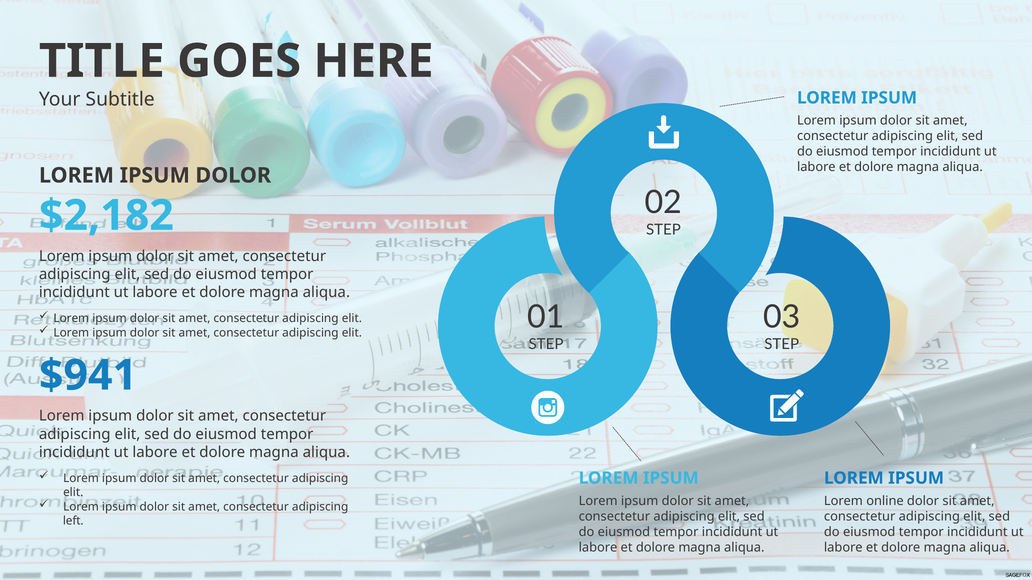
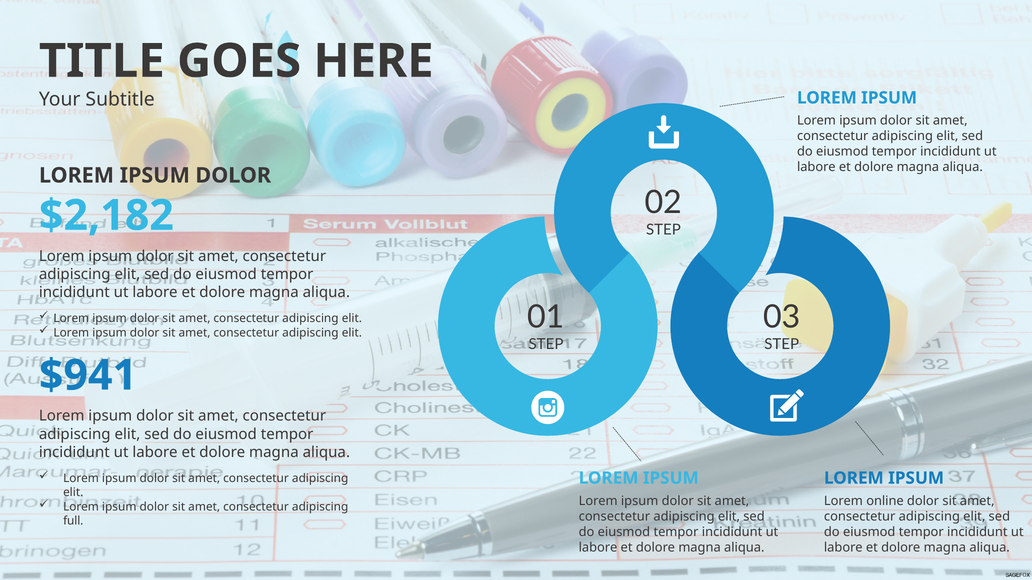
left: left -> full
